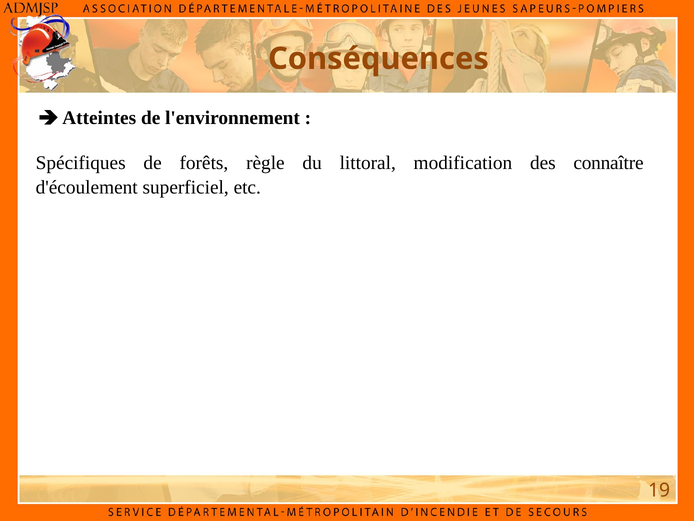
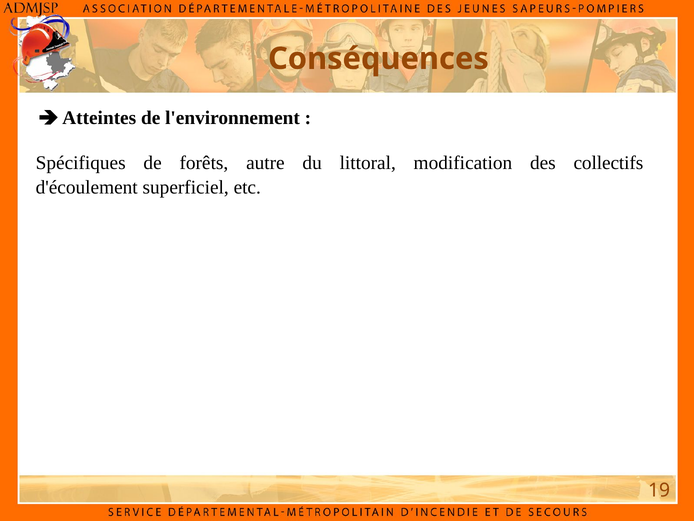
règle: règle -> autre
connaître: connaître -> collectifs
